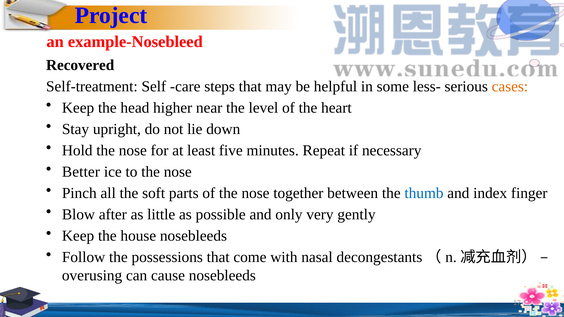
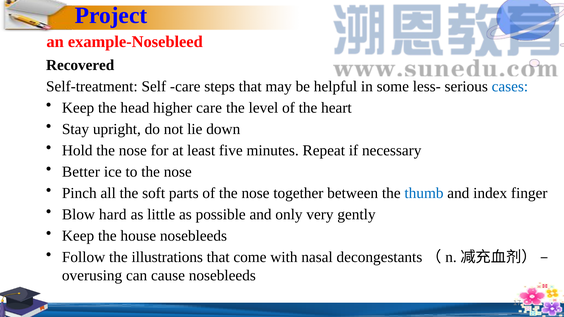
cases colour: orange -> blue
higher near: near -> care
after: after -> hard
possessions: possessions -> illustrations
